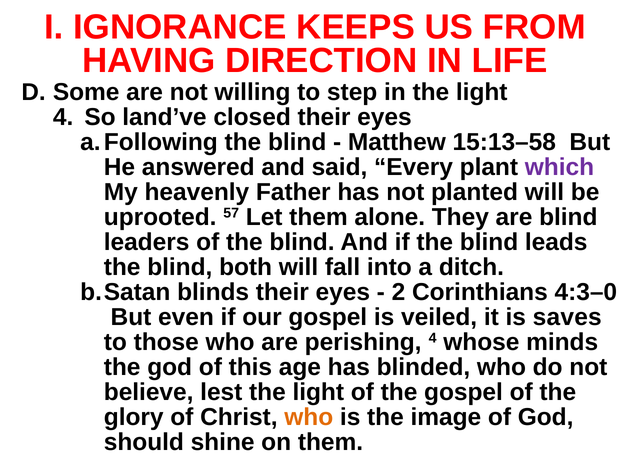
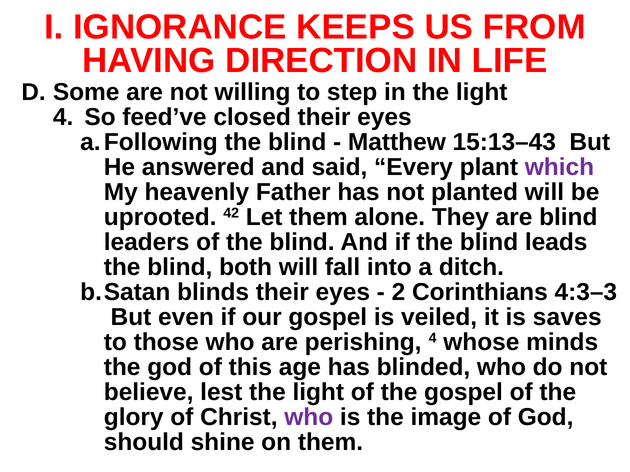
land’ve: land’ve -> feed’ve
15:13–58: 15:13–58 -> 15:13–43
57: 57 -> 42
4:3–0: 4:3–0 -> 4:3–3
who at (309, 417) colour: orange -> purple
